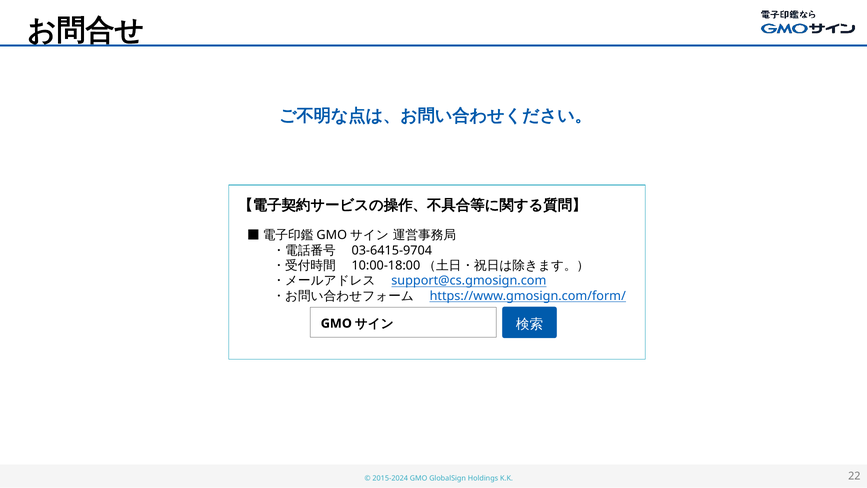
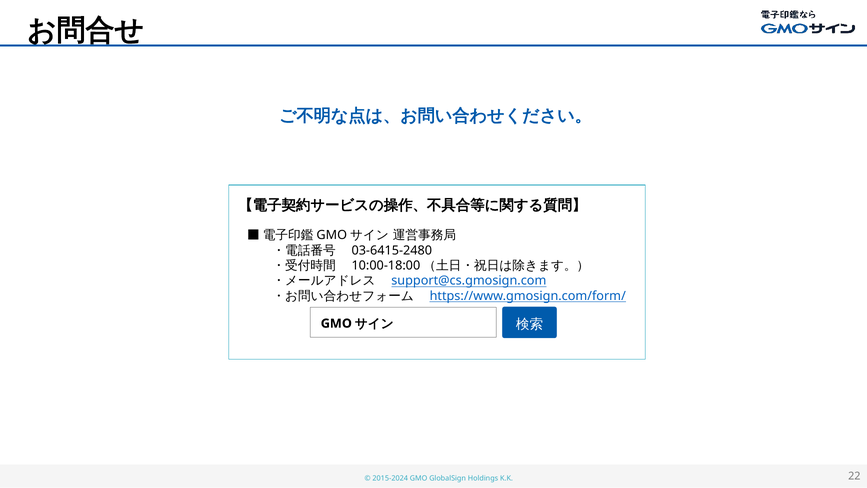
03-6415-9704: 03-6415-9704 -> 03-6415-2480
